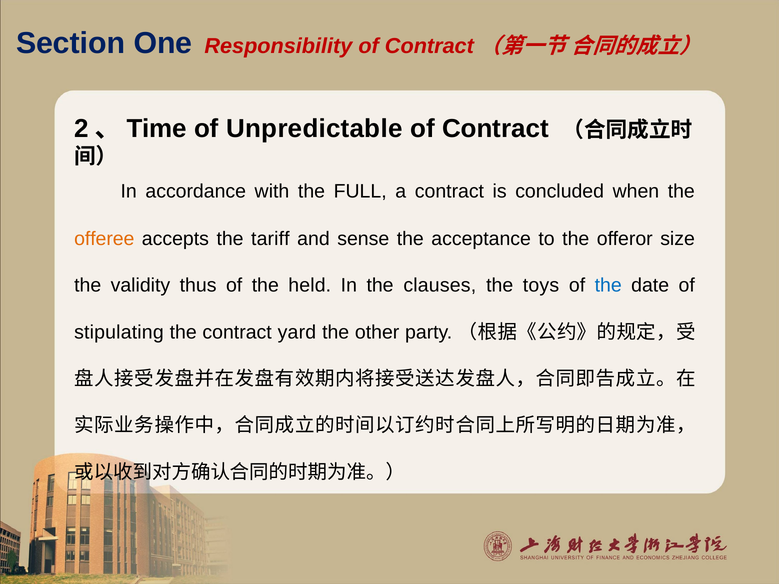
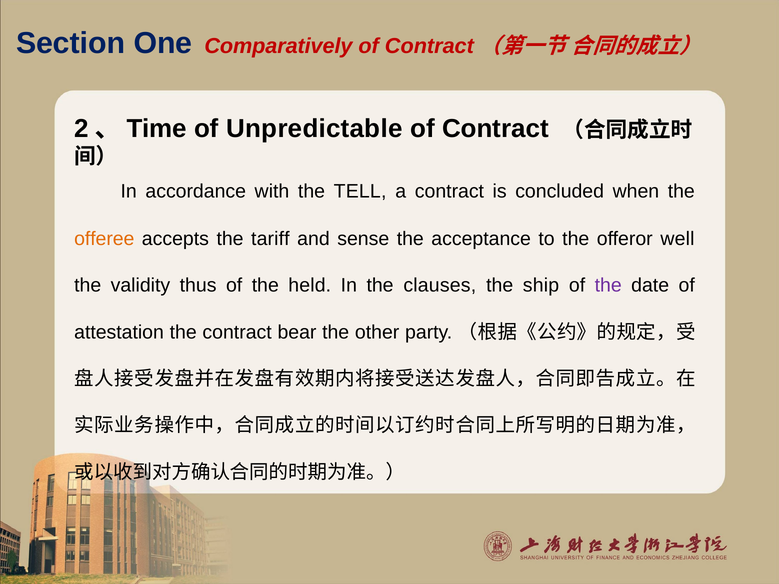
Responsibility: Responsibility -> Comparatively
FULL: FULL -> TELL
size: size -> well
toys: toys -> ship
the at (608, 285) colour: blue -> purple
stipulating: stipulating -> attestation
yard: yard -> bear
